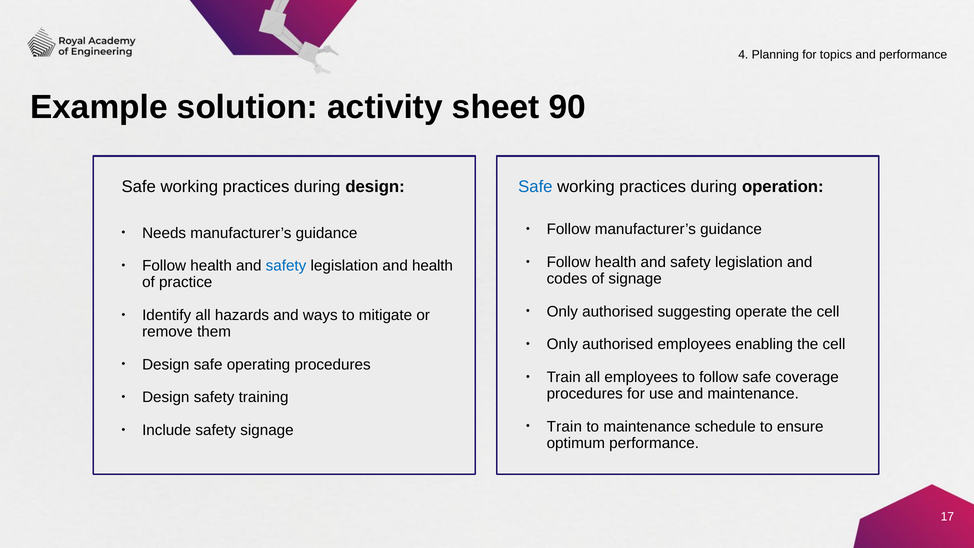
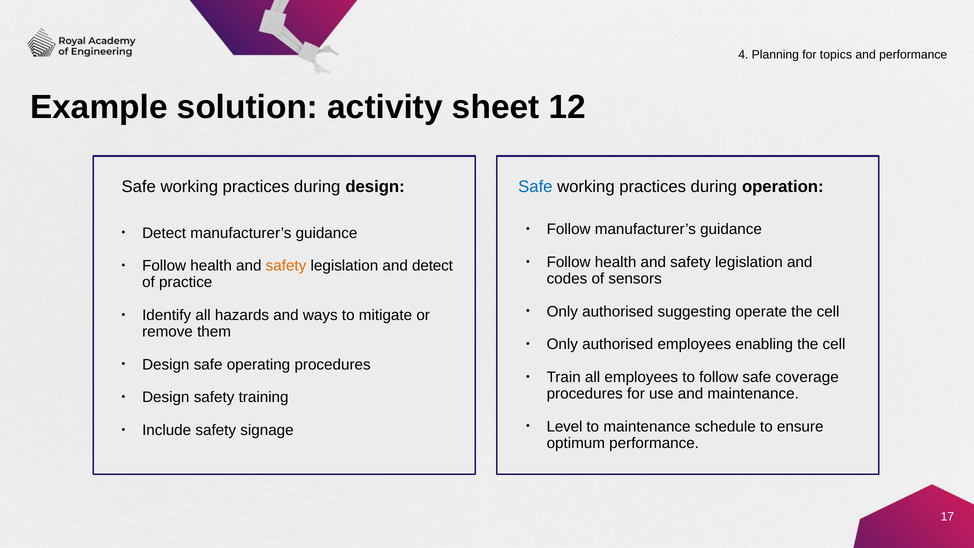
90: 90 -> 12
Needs at (164, 233): Needs -> Detect
safety at (286, 266) colour: blue -> orange
and health: health -> detect
of signage: signage -> sensors
Train at (564, 426): Train -> Level
